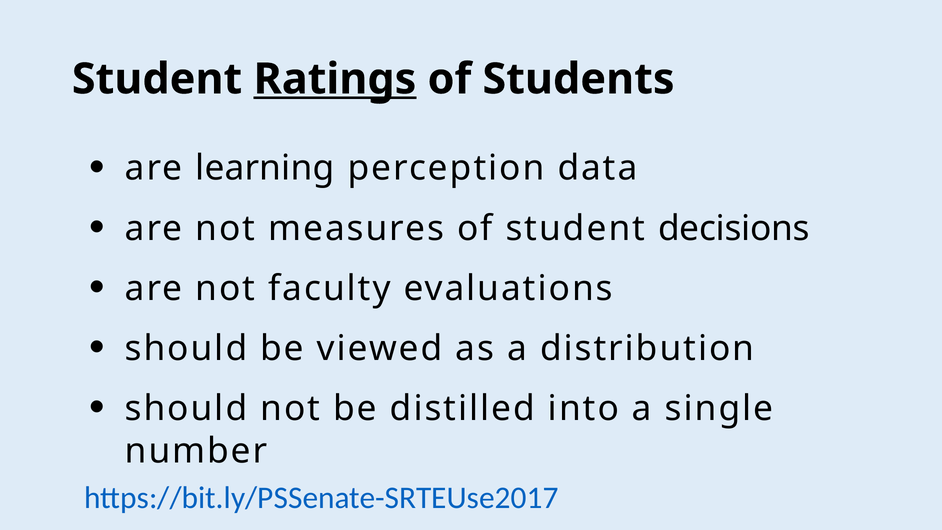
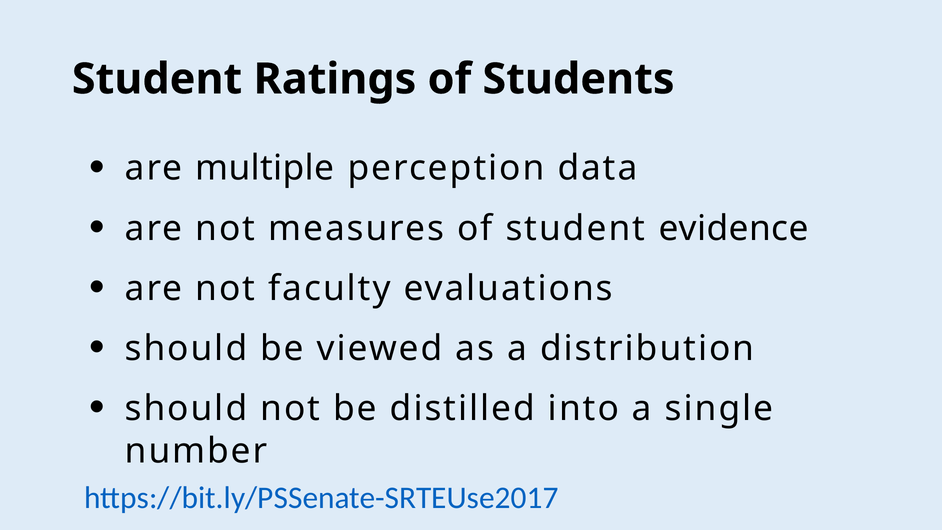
Ratings underline: present -> none
learning: learning -> multiple
decisions: decisions -> evidence
